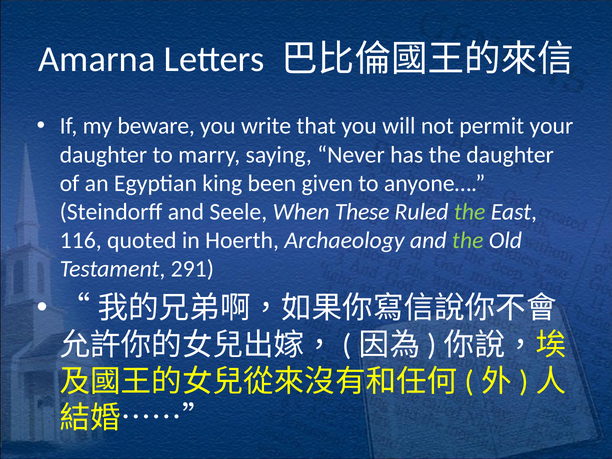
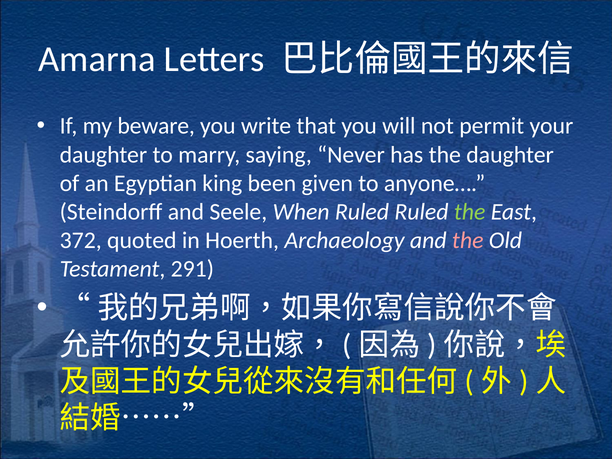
When These: These -> Ruled
116: 116 -> 372
the at (468, 240) colour: light green -> pink
